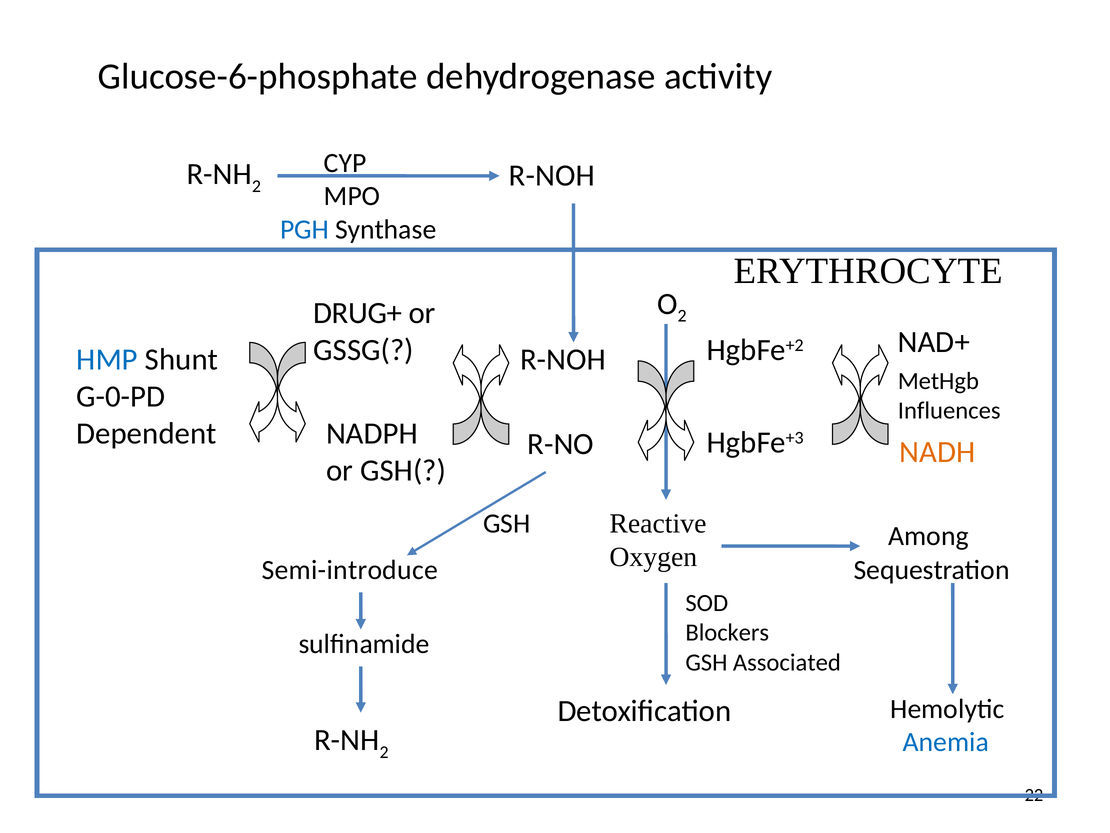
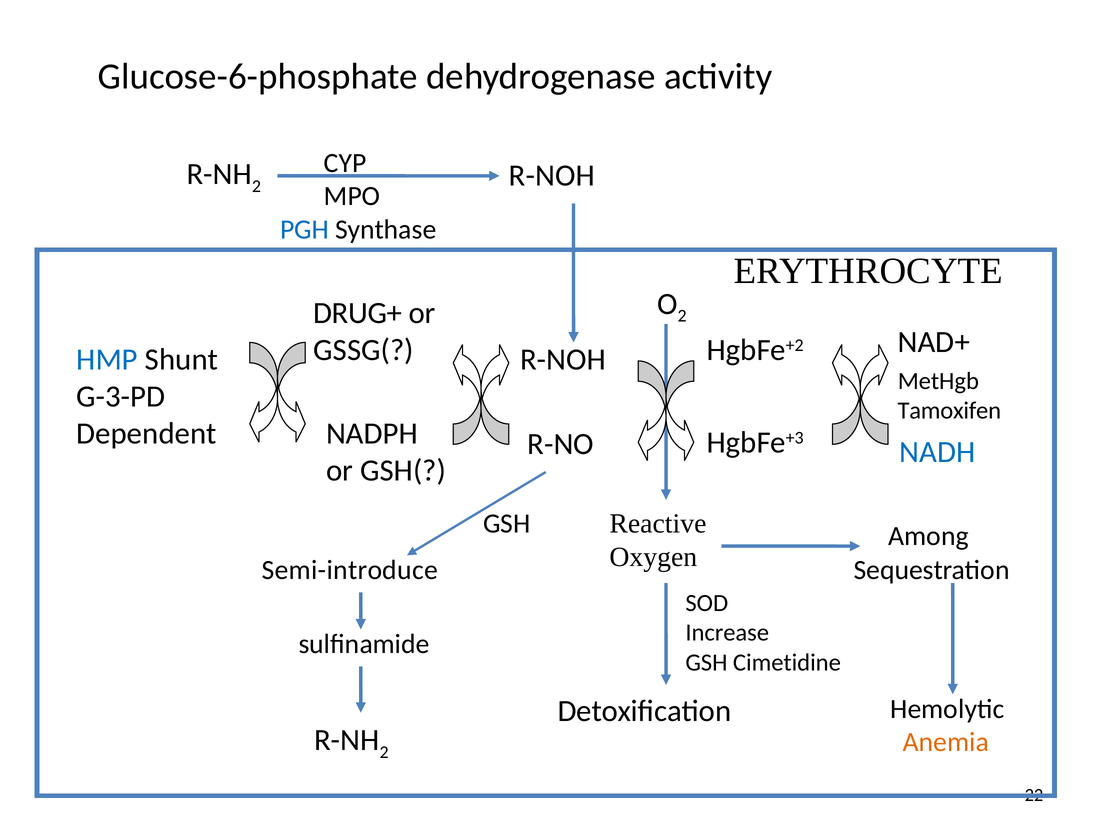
G-0-PD: G-0-PD -> G-3-PD
Influences: Influences -> Tamoxifen
NADH colour: orange -> blue
Blockers: Blockers -> Increase
Associated: Associated -> Cimetidine
Anemia colour: blue -> orange
